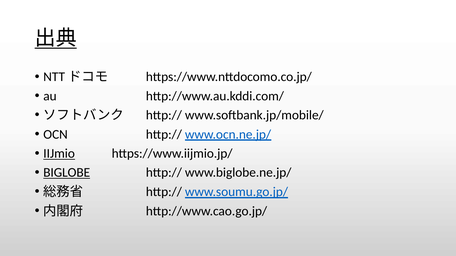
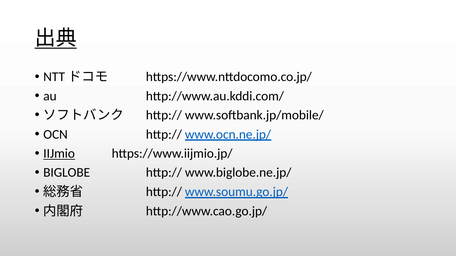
BIGLOBE underline: present -> none
